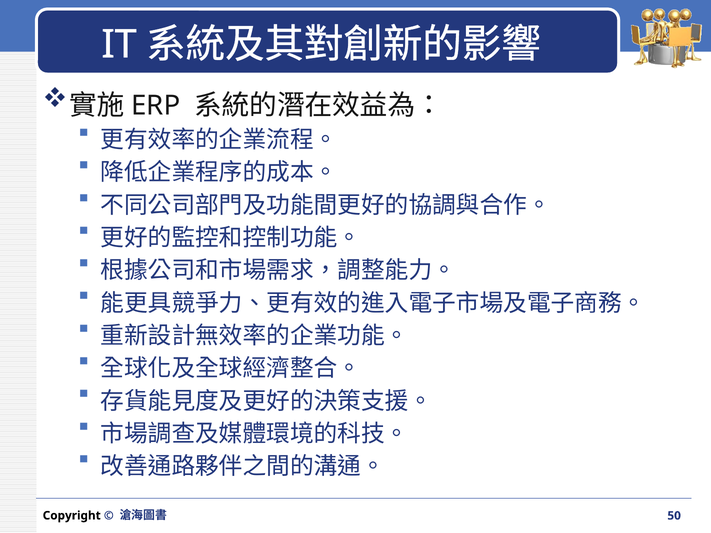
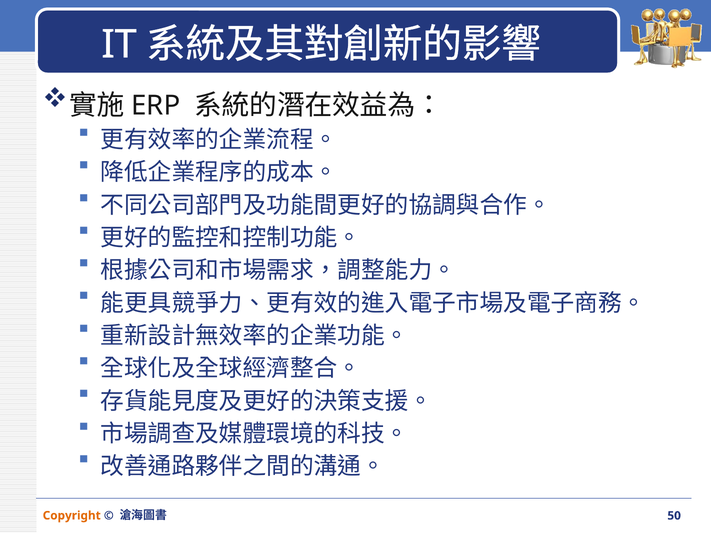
Copyright colour: black -> orange
